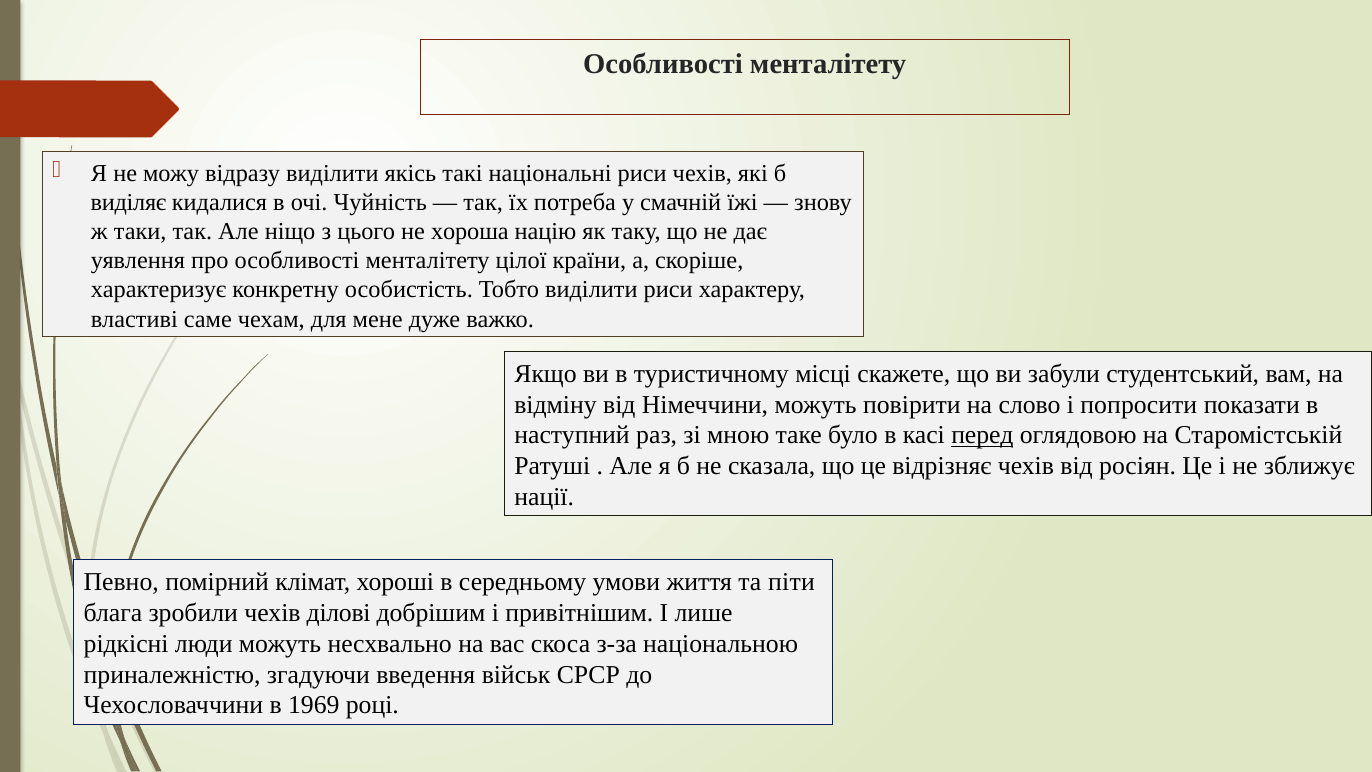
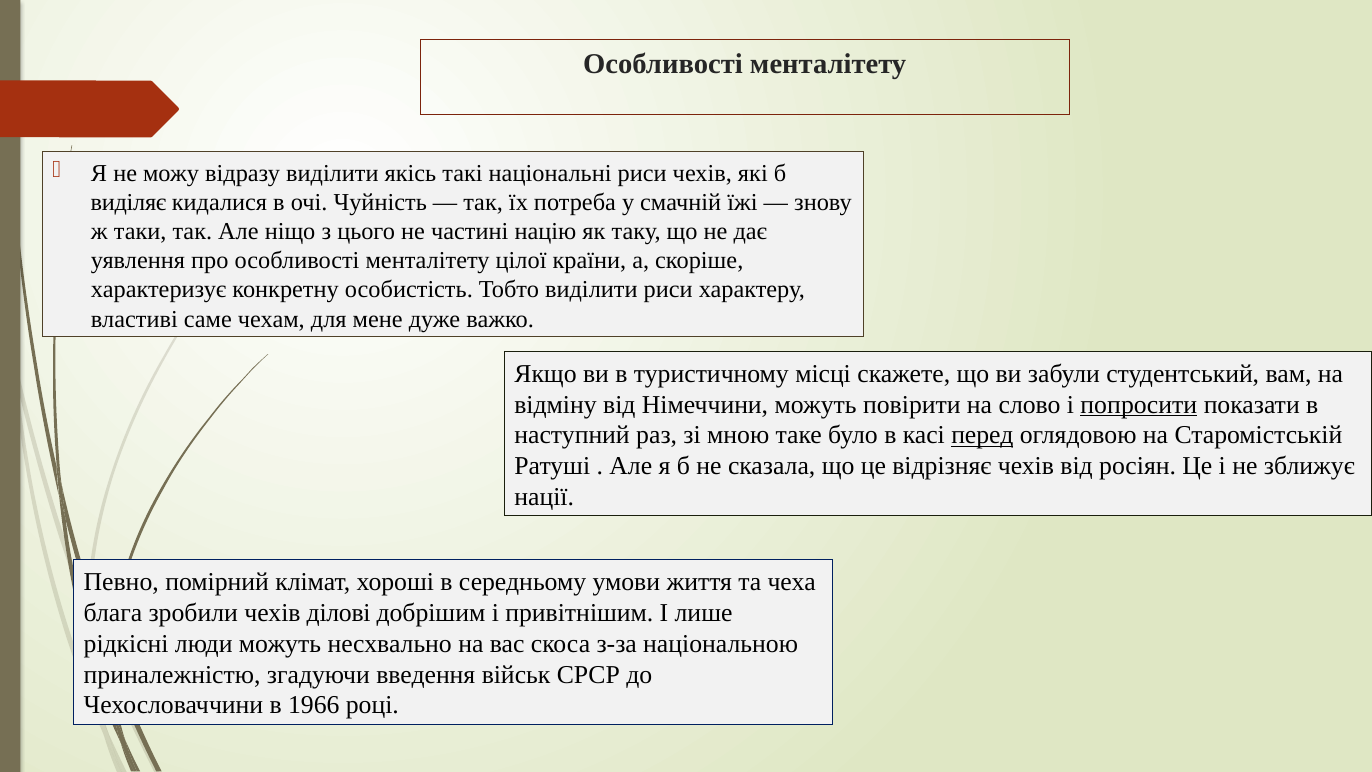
хороша: хороша -> частині
попросити underline: none -> present
піти: піти -> чеха
1969: 1969 -> 1966
